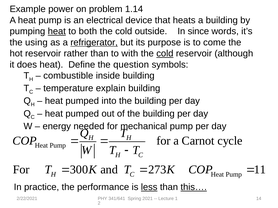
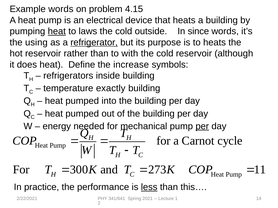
Example power: power -> words
1.14: 1.14 -> 4.15
both: both -> laws
to come: come -> heats
cold at (165, 54) underline: present -> none
question: question -> increase
combustible: combustible -> refrigerators
explain: explain -> exactly
per at (202, 126) underline: none -> present
this… underline: present -> none
